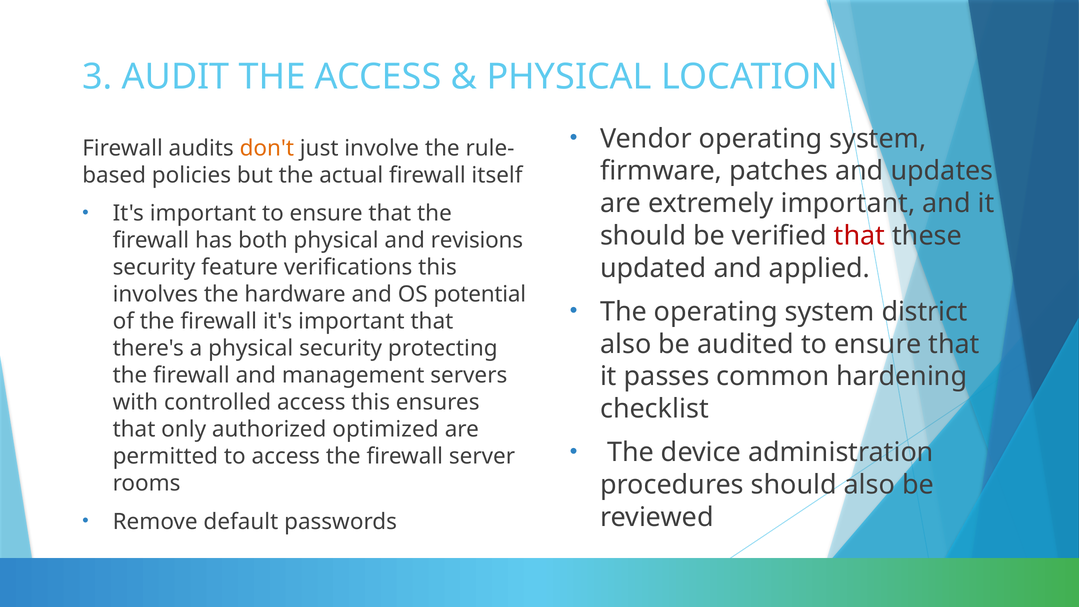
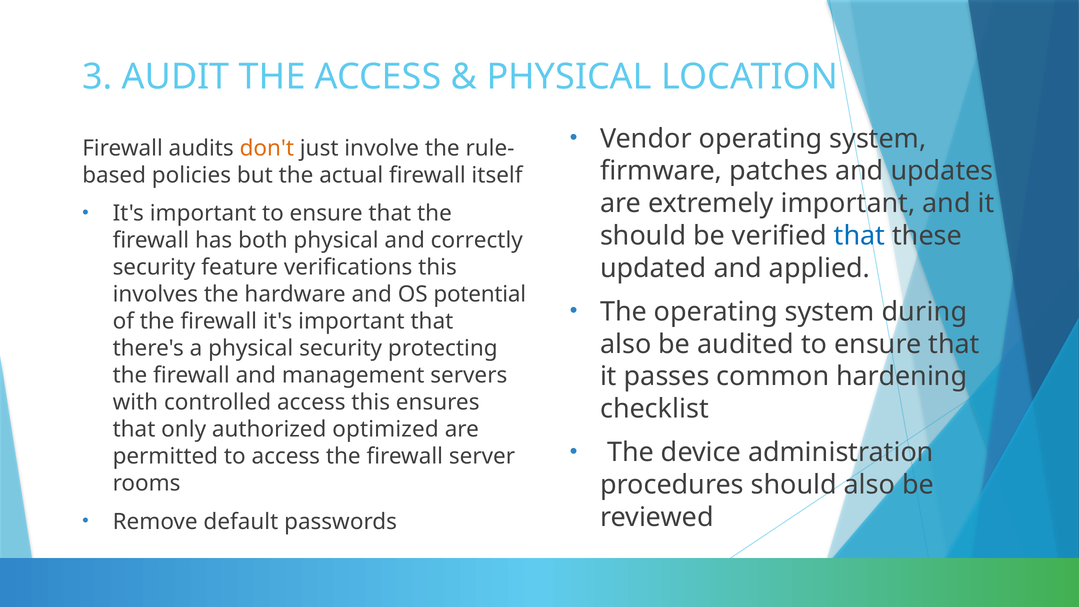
that at (860, 236) colour: red -> blue
revisions: revisions -> correctly
district: district -> during
